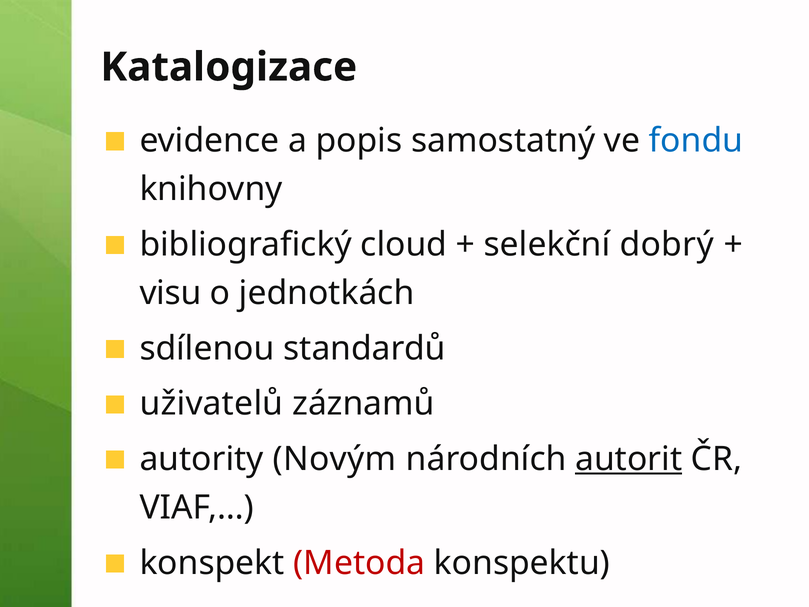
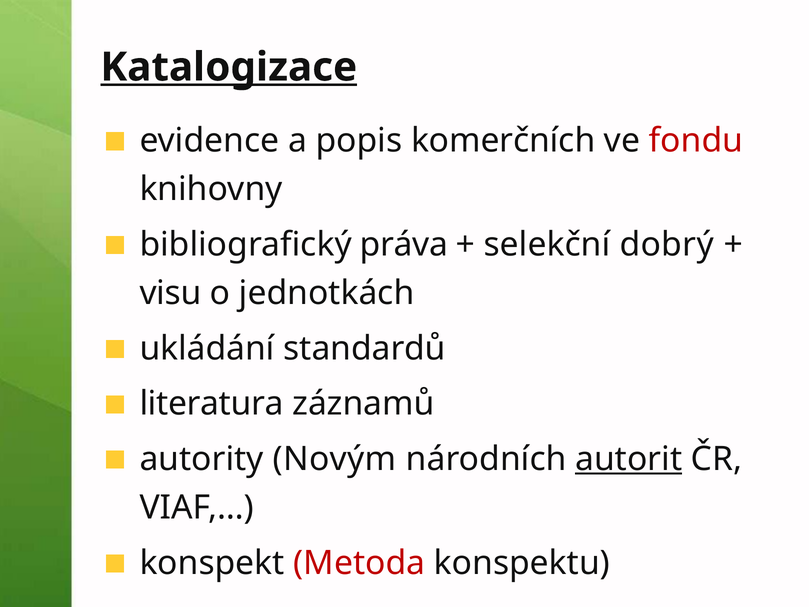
Katalogizace underline: none -> present
samostatný: samostatný -> komerčních
fondu colour: blue -> red
cloud: cloud -> práva
sdílenou: sdílenou -> ukládání
uživatelů: uživatelů -> literatura
